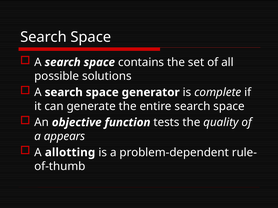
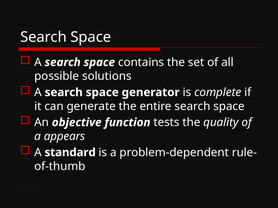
allotting: allotting -> standard
